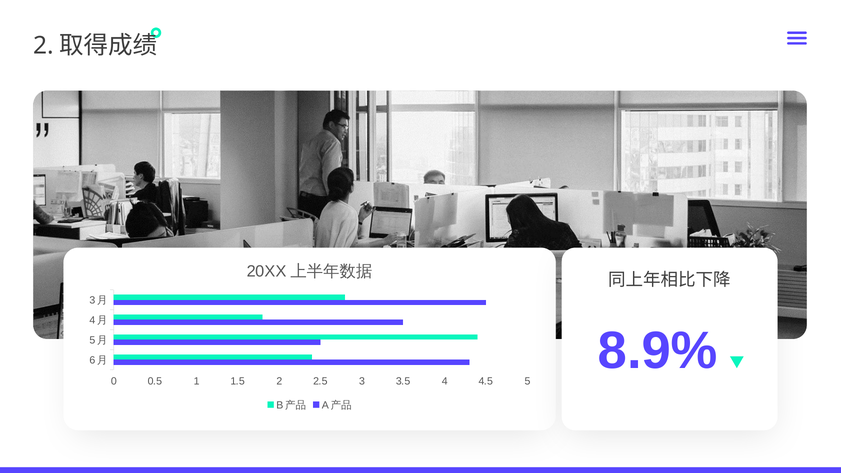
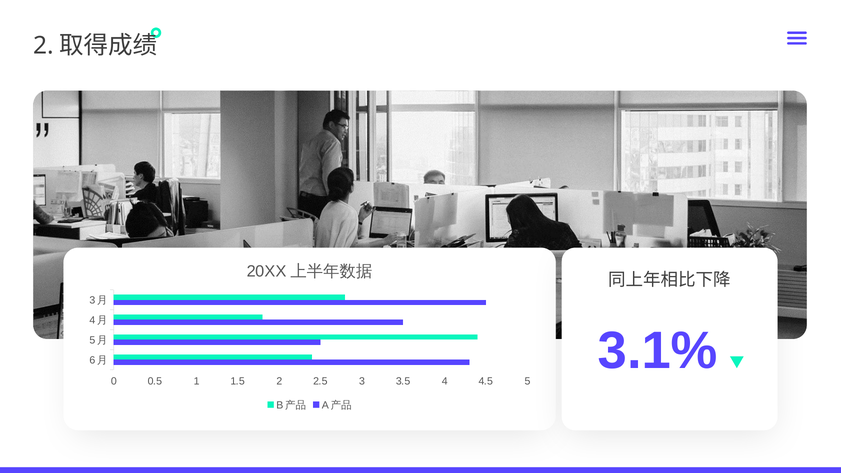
8.9%: 8.9% -> 3.1%
